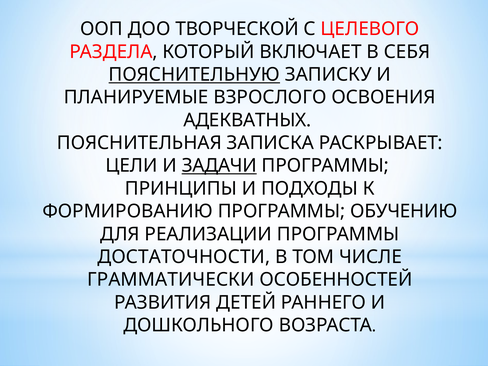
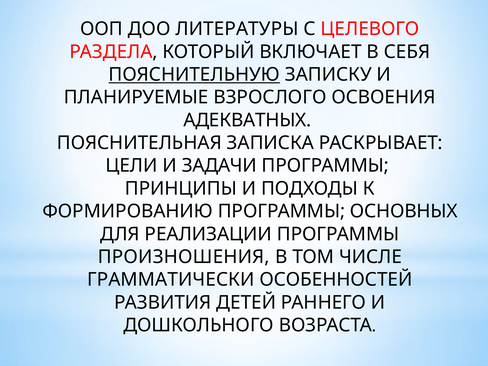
ТВОРЧЕСКОЙ: ТВОРЧЕСКОЙ -> ЛИТЕРАТУРЫ
ЗАДАЧИ underline: present -> none
ОБУЧЕНИЮ: ОБУЧЕНИЮ -> ОСНОВНЫХ
ДОСТАТОЧНОСТИ: ДОСТАТОЧНОСТИ -> ПРОИЗНОШЕНИЯ
